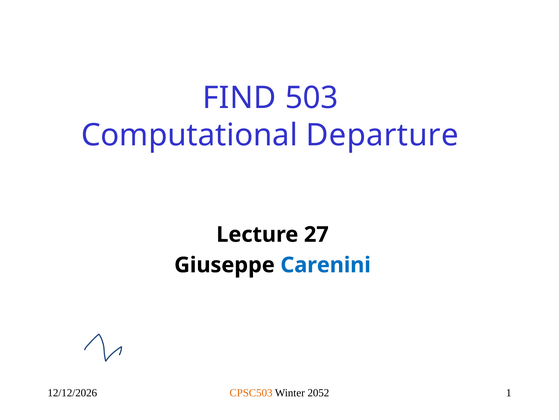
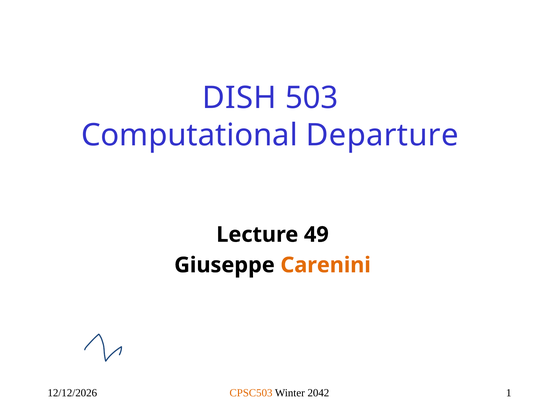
FIND: FIND -> DISH
27: 27 -> 49
Carenini colour: blue -> orange
2052: 2052 -> 2042
